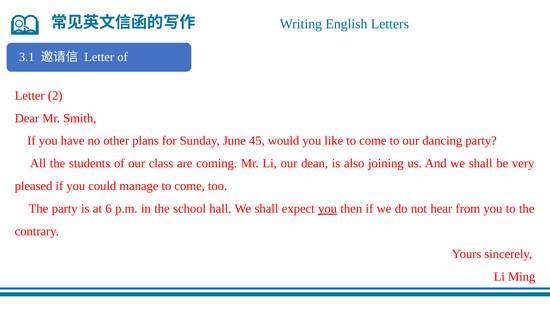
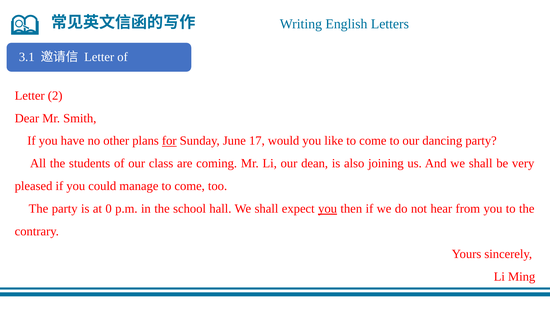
for underline: none -> present
45: 45 -> 17
6: 6 -> 0
